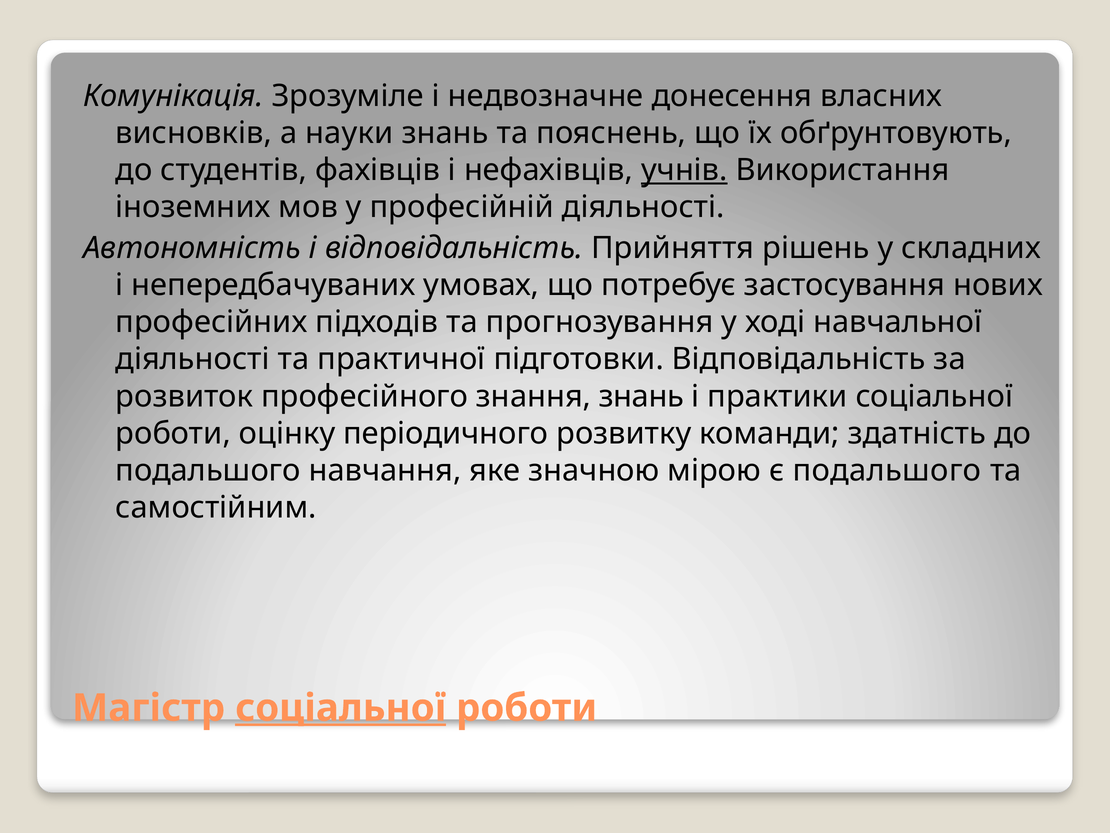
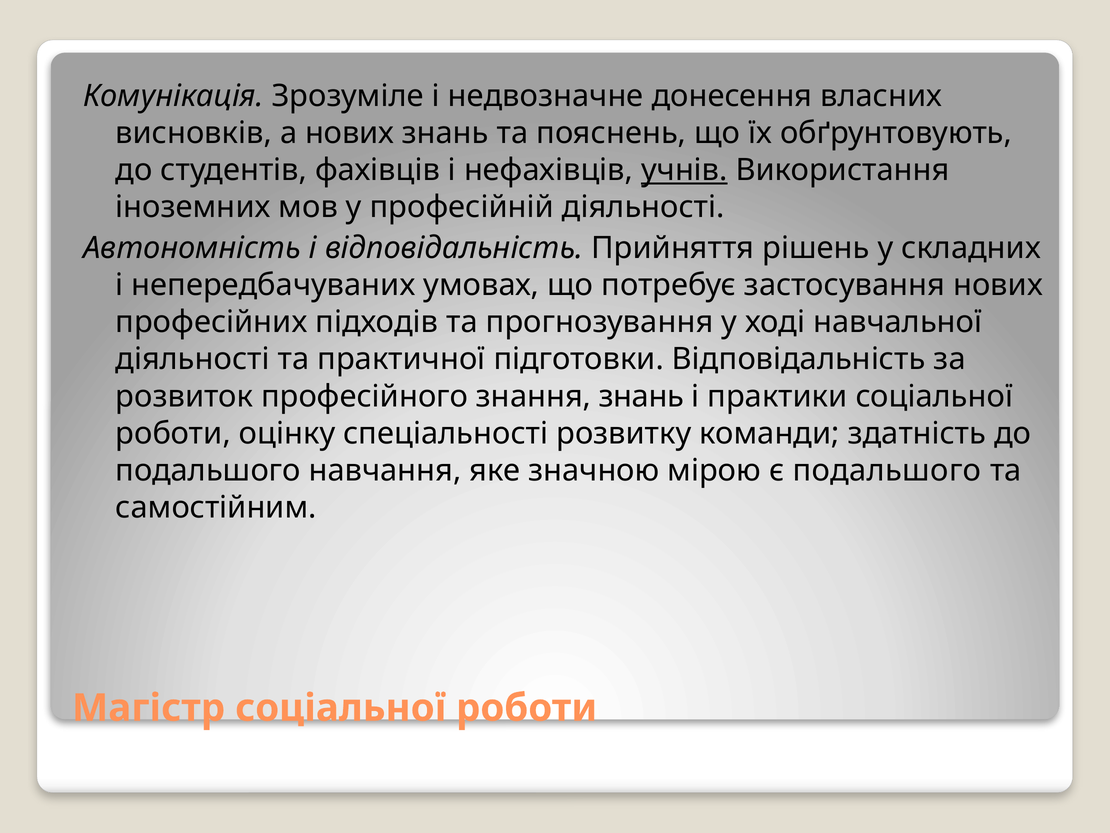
а науки: науки -> нових
періодичного: періодичного -> спеціальності
соціальної at (341, 708) underline: present -> none
